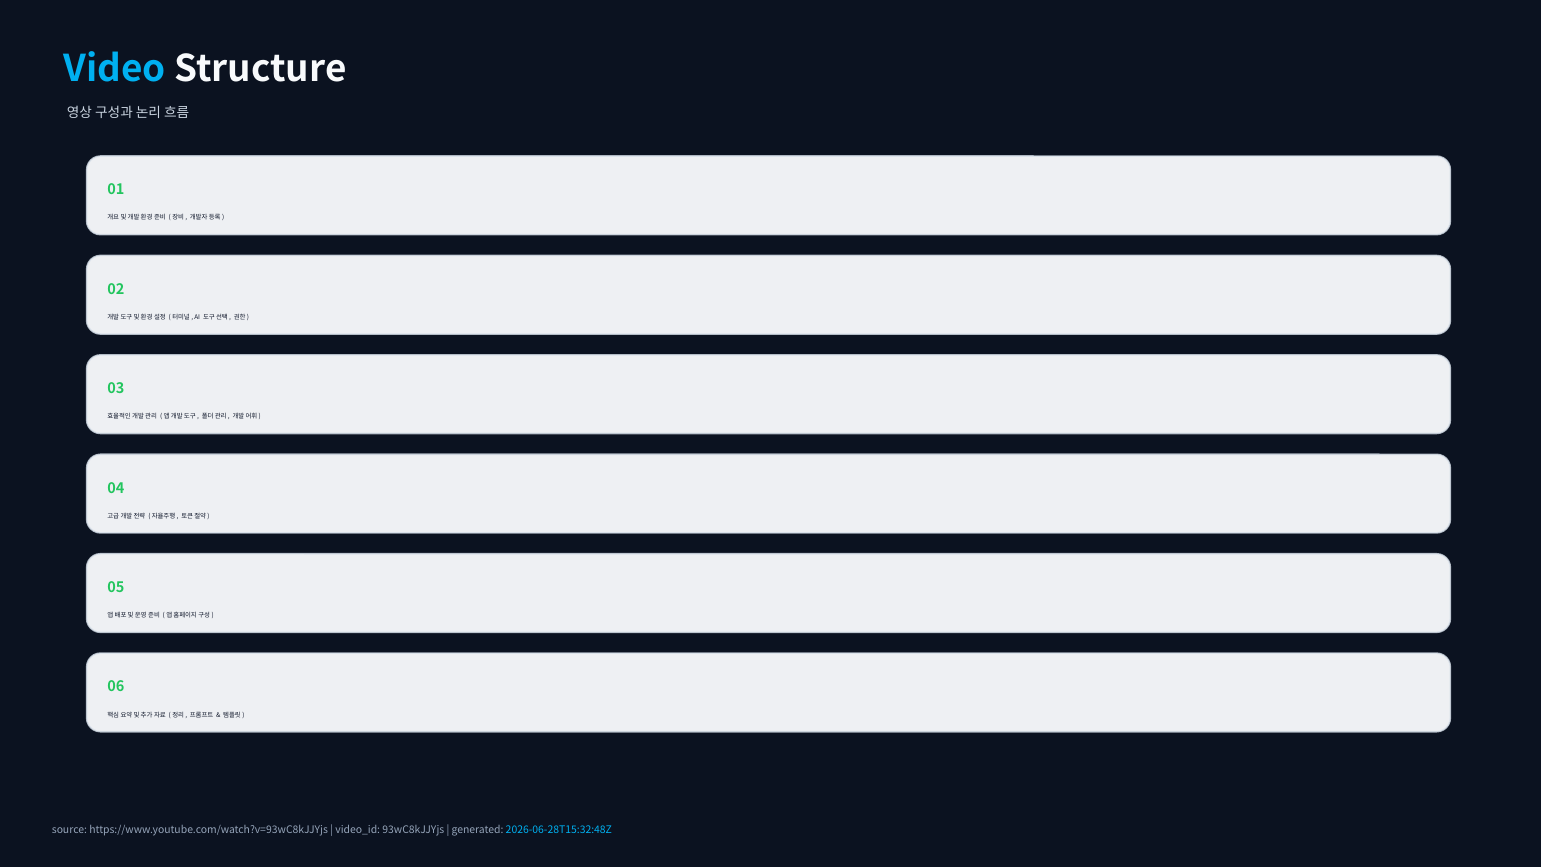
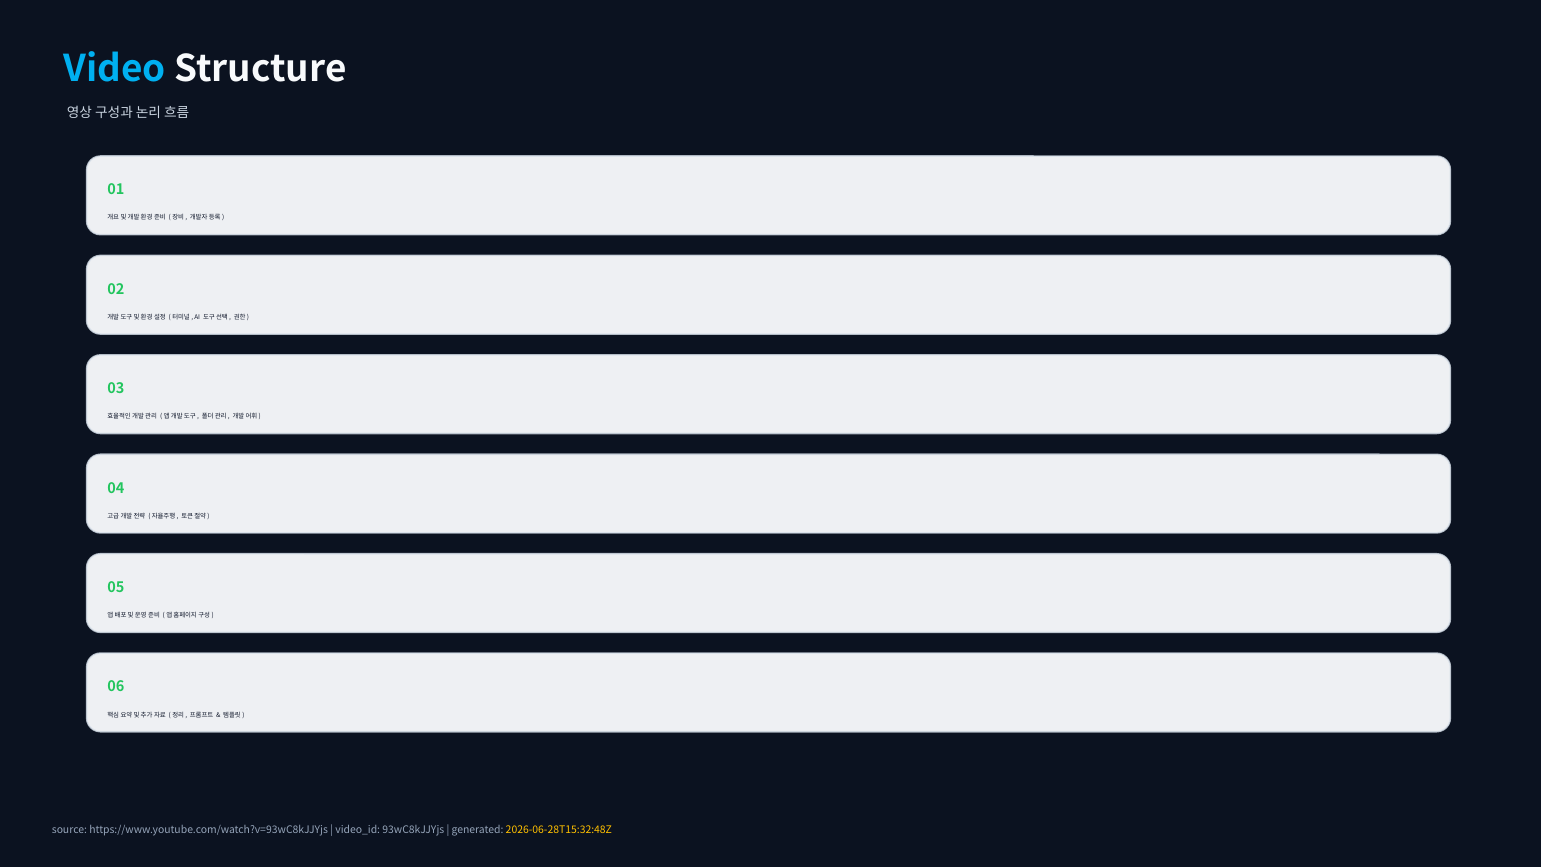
2026-06-28T15:32:48Z colour: light blue -> yellow
